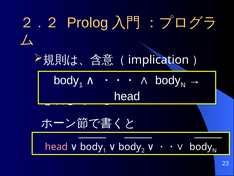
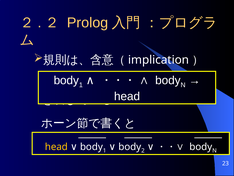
head at (56, 146) colour: pink -> yellow
